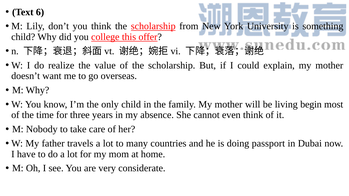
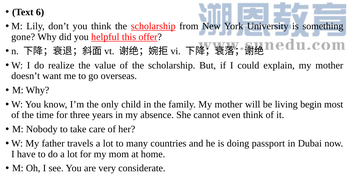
child at (23, 37): child -> gone
college: college -> helpful
